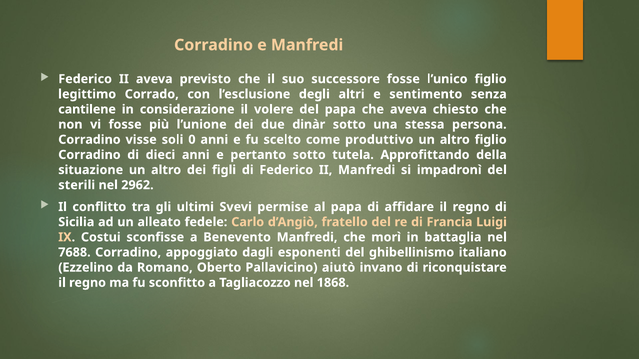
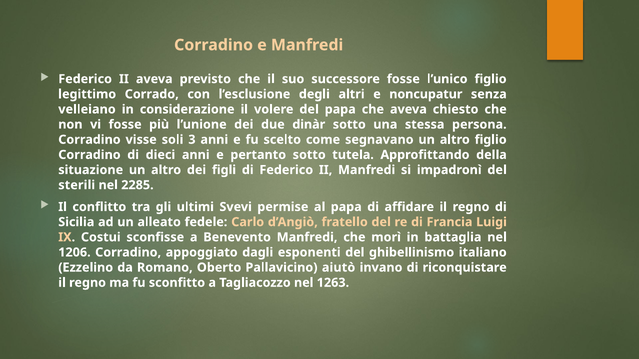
sentimento: sentimento -> noncupatur
cantilene: cantilene -> velleiano
0: 0 -> 3
produttivo: produttivo -> segnavano
2962: 2962 -> 2285
7688: 7688 -> 1206
1868: 1868 -> 1263
